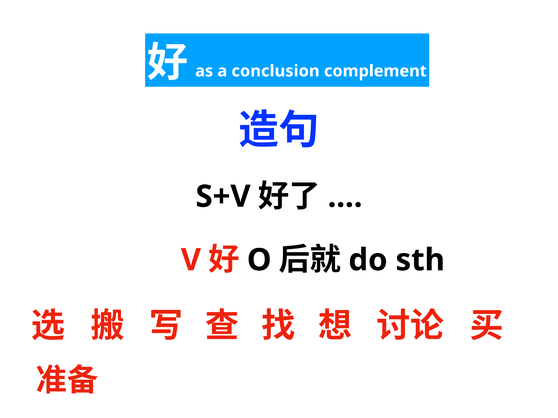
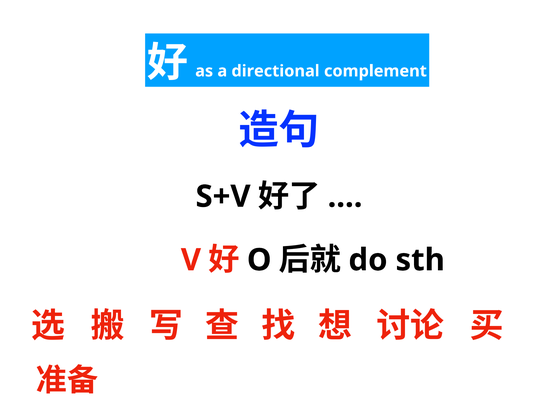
conclusion: conclusion -> directional
